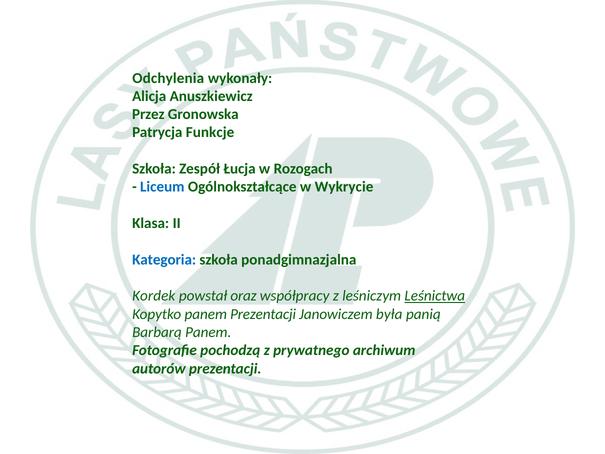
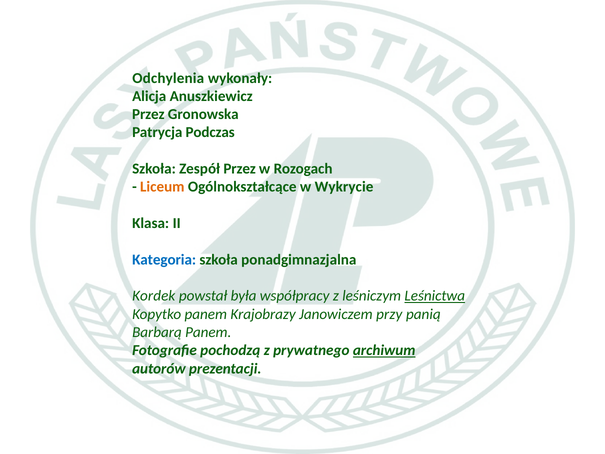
Funkcje: Funkcje -> Podczas
Zespół Łucja: Łucja -> Przez
Liceum colour: blue -> orange
oraz: oraz -> była
panem Prezentacji: Prezentacji -> Krajobrazy
była: była -> przy
archiwum underline: none -> present
